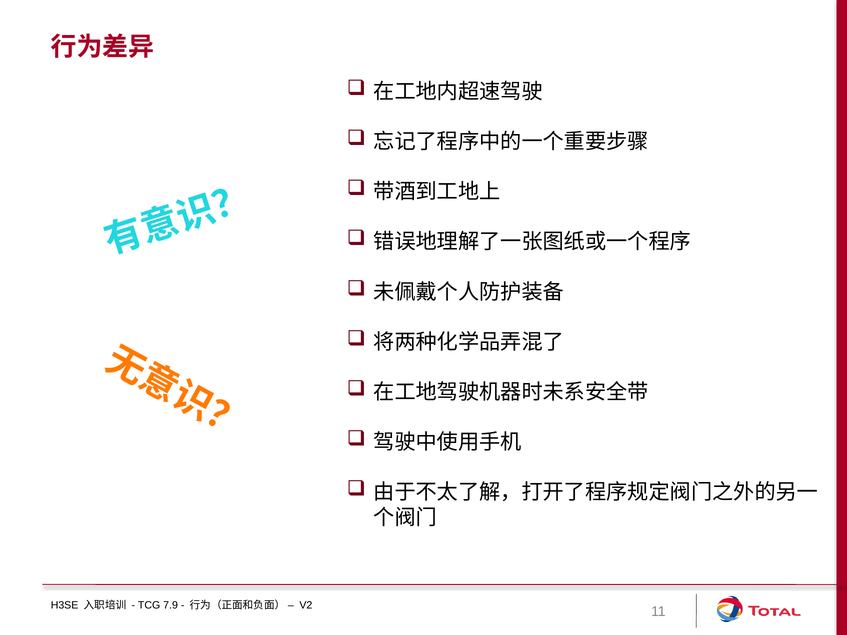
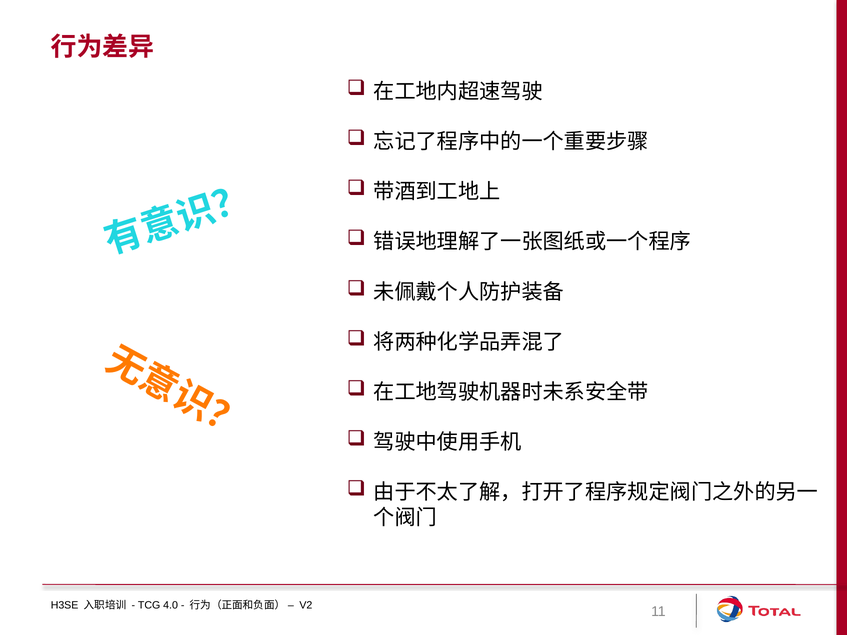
7.9: 7.9 -> 4.0
